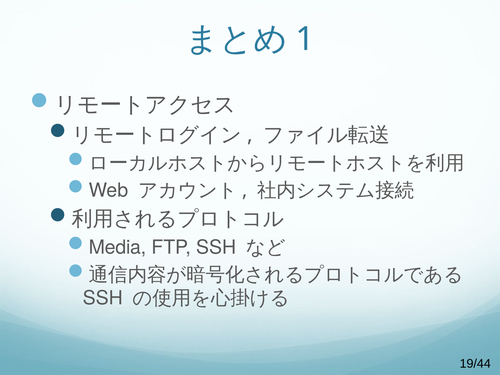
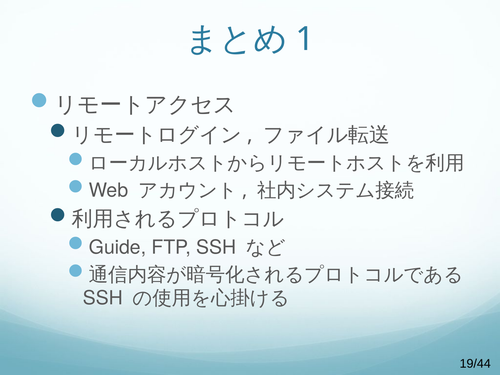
Media: Media -> Guide
